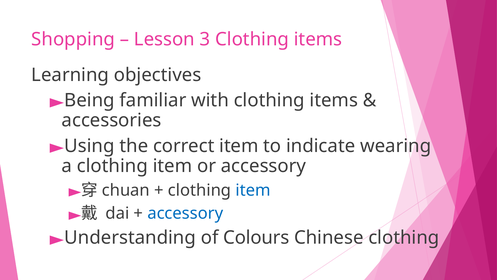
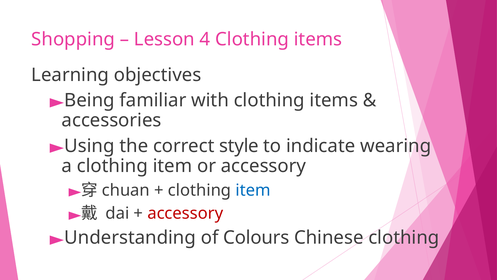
3: 3 -> 4
correct item: item -> style
accessory at (185, 213) colour: blue -> red
